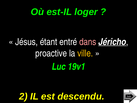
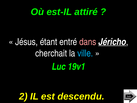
loger: loger -> attiré
proactive: proactive -> cherchait
ville colour: yellow -> light blue
